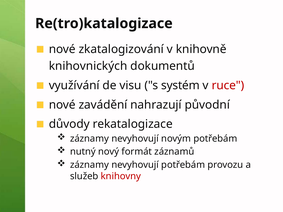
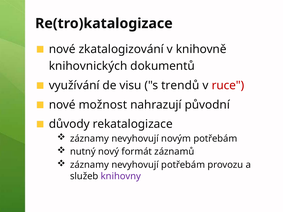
systém: systém -> trendů
zavádění: zavádění -> možnost
knihovny colour: red -> purple
